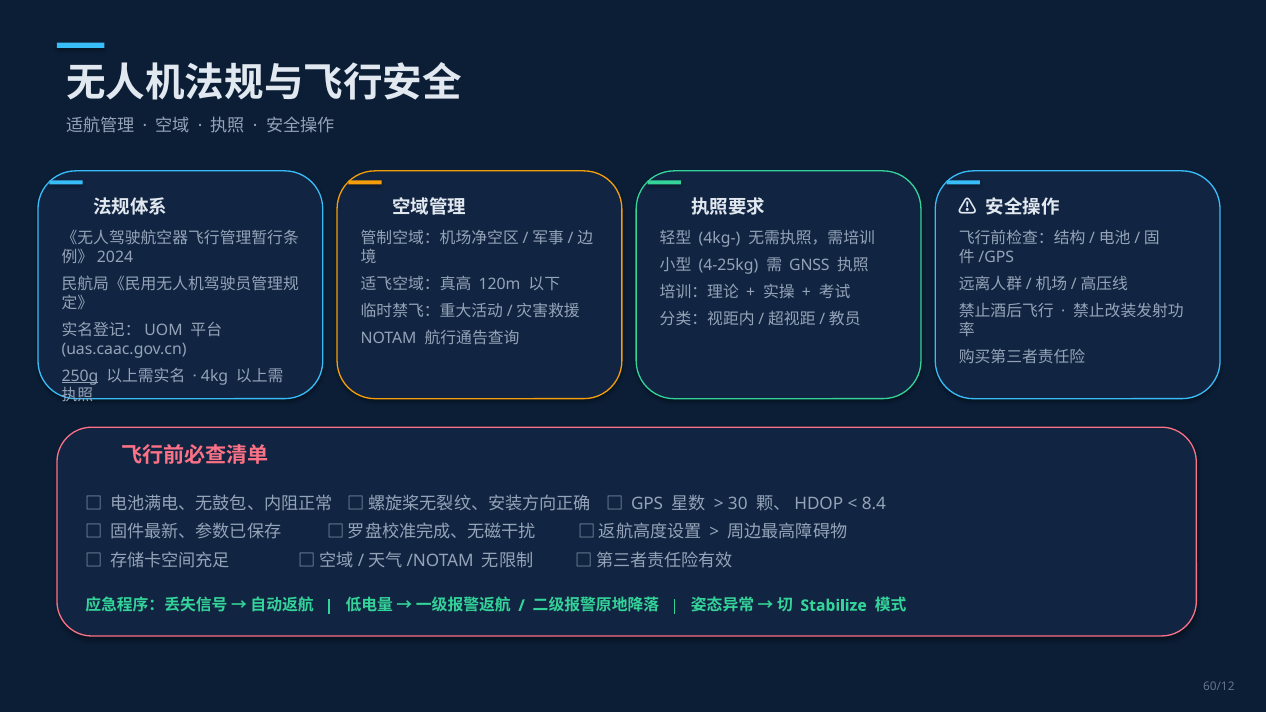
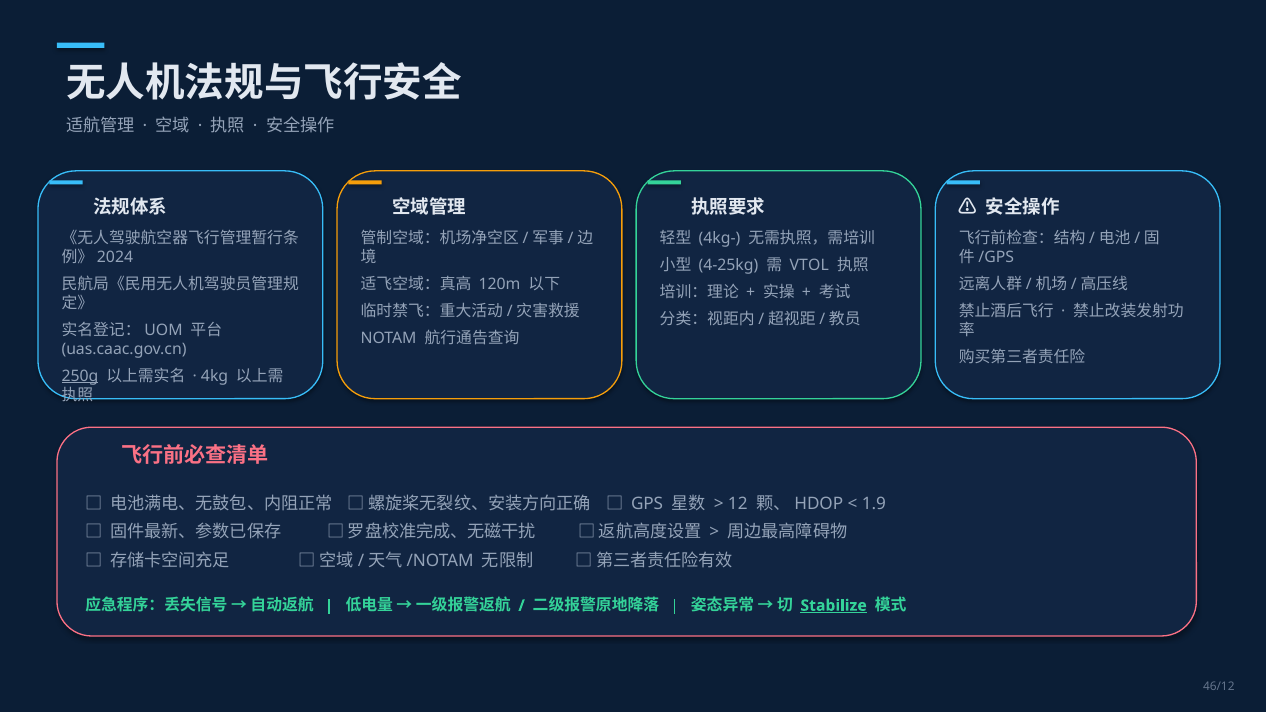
GNSS: GNSS -> VTOL
30: 30 -> 12
8.4: 8.4 -> 1.9
Stabilize underline: none -> present
60/12: 60/12 -> 46/12
